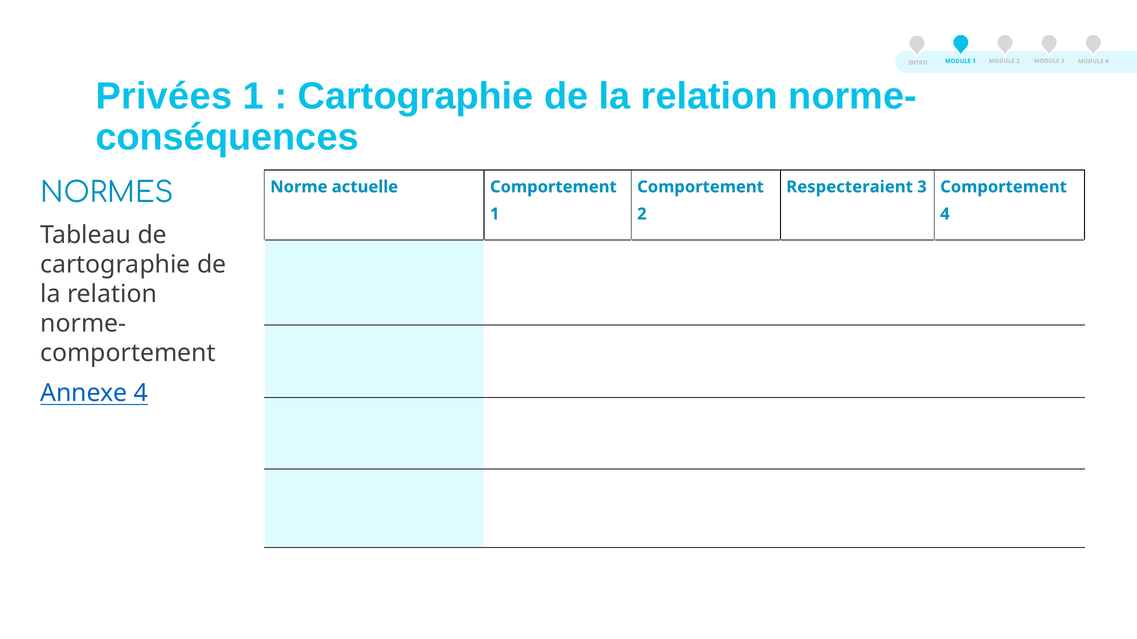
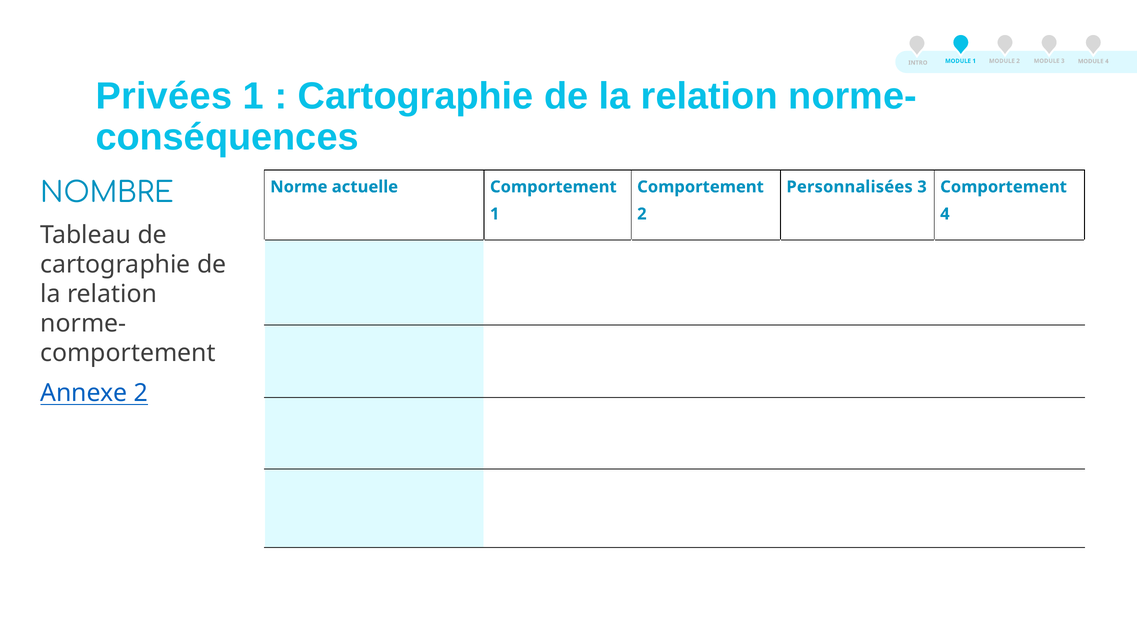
NORMES: NORMES -> NOMBRE
Respecteraient: Respecteraient -> Personnalisées
Annexe 4: 4 -> 2
